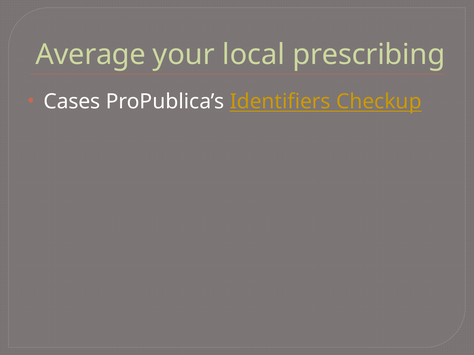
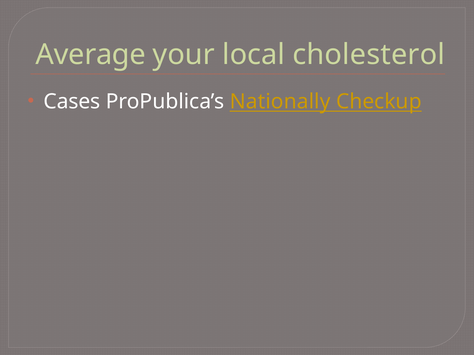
prescribing: prescribing -> cholesterol
Identifiers: Identifiers -> Nationally
